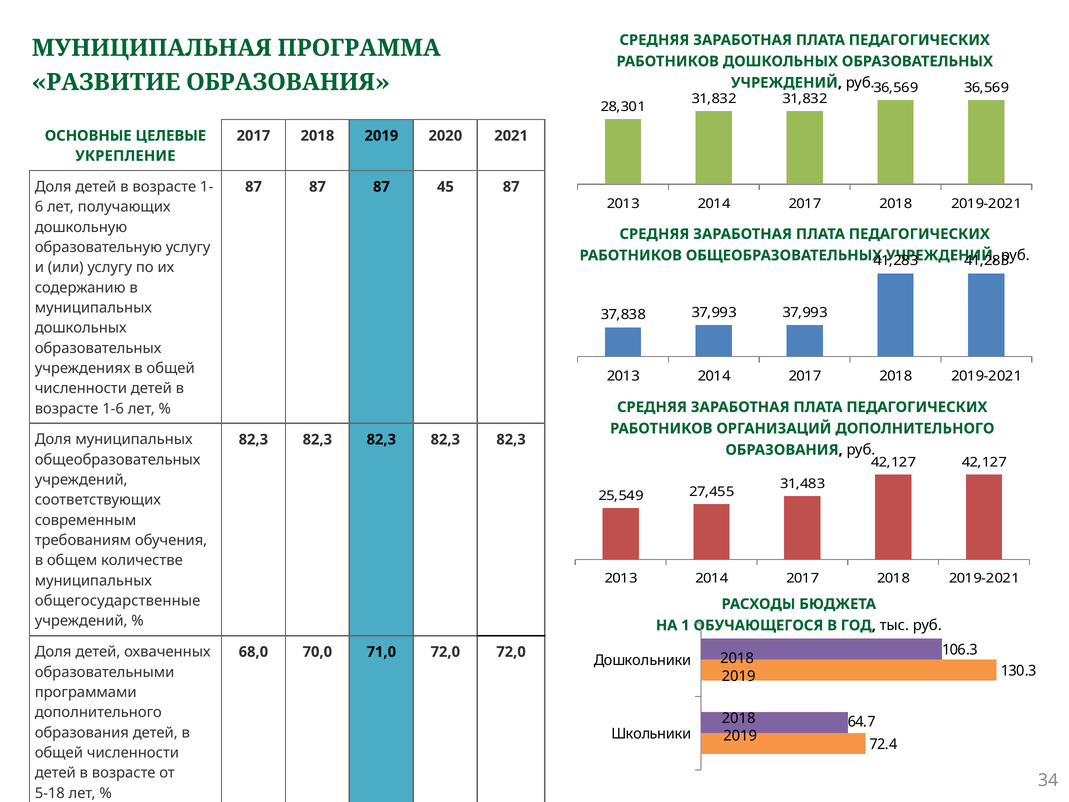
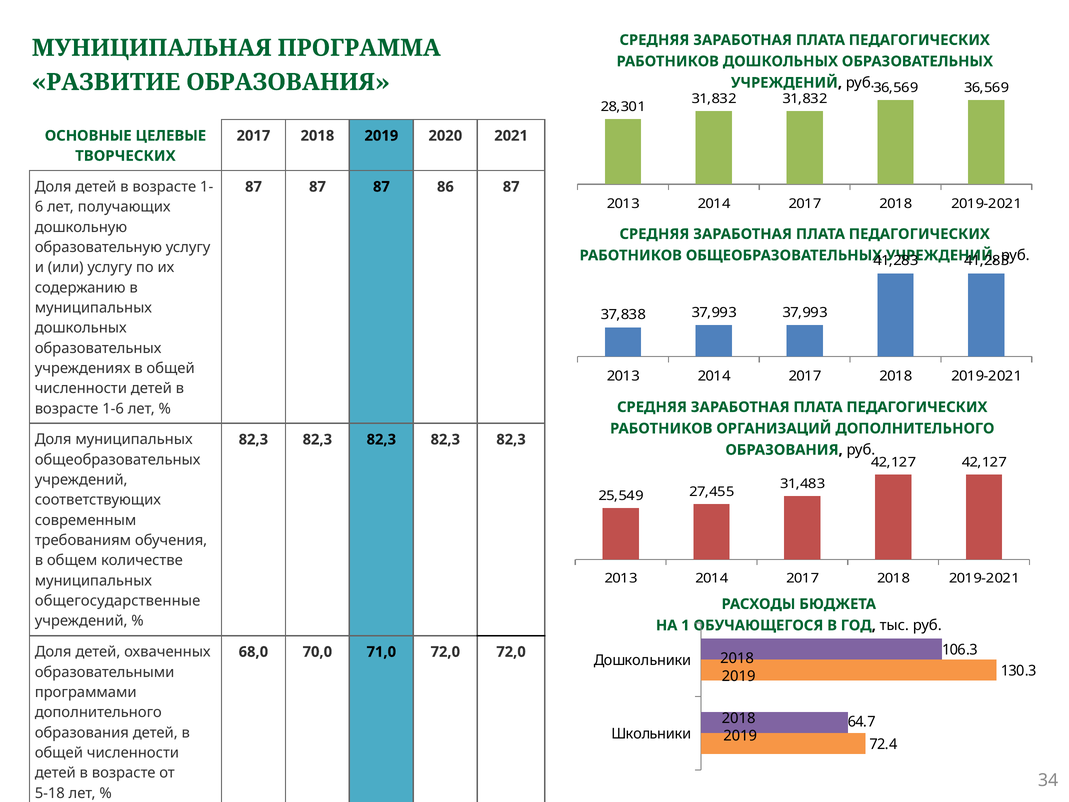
УКРЕПЛЕНИЕ: УКРЕПЛЕНИЕ -> ТВОРЧЕСКИХ
45: 45 -> 86
